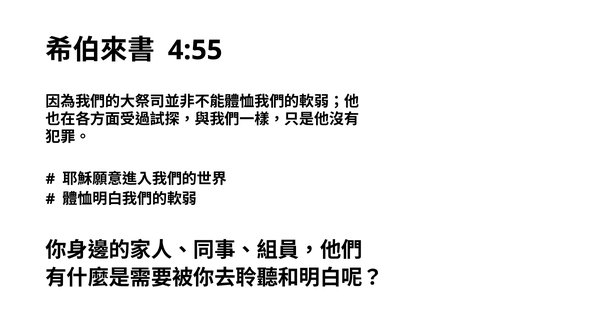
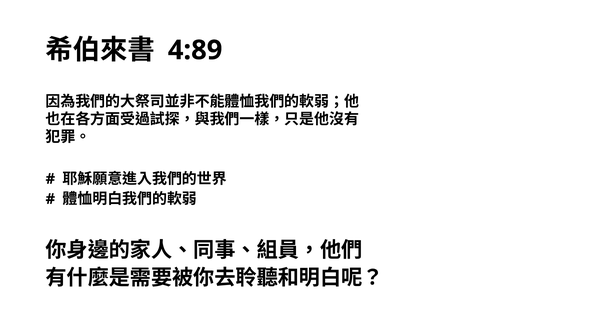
4:55: 4:55 -> 4:89
